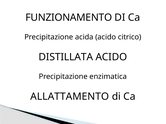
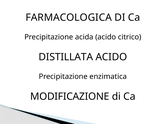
FUNZIONAMENTO: FUNZIONAMENTO -> FARMACOLOGICA
ALLATTAMENTO: ALLATTAMENTO -> MODIFICAZIONE
